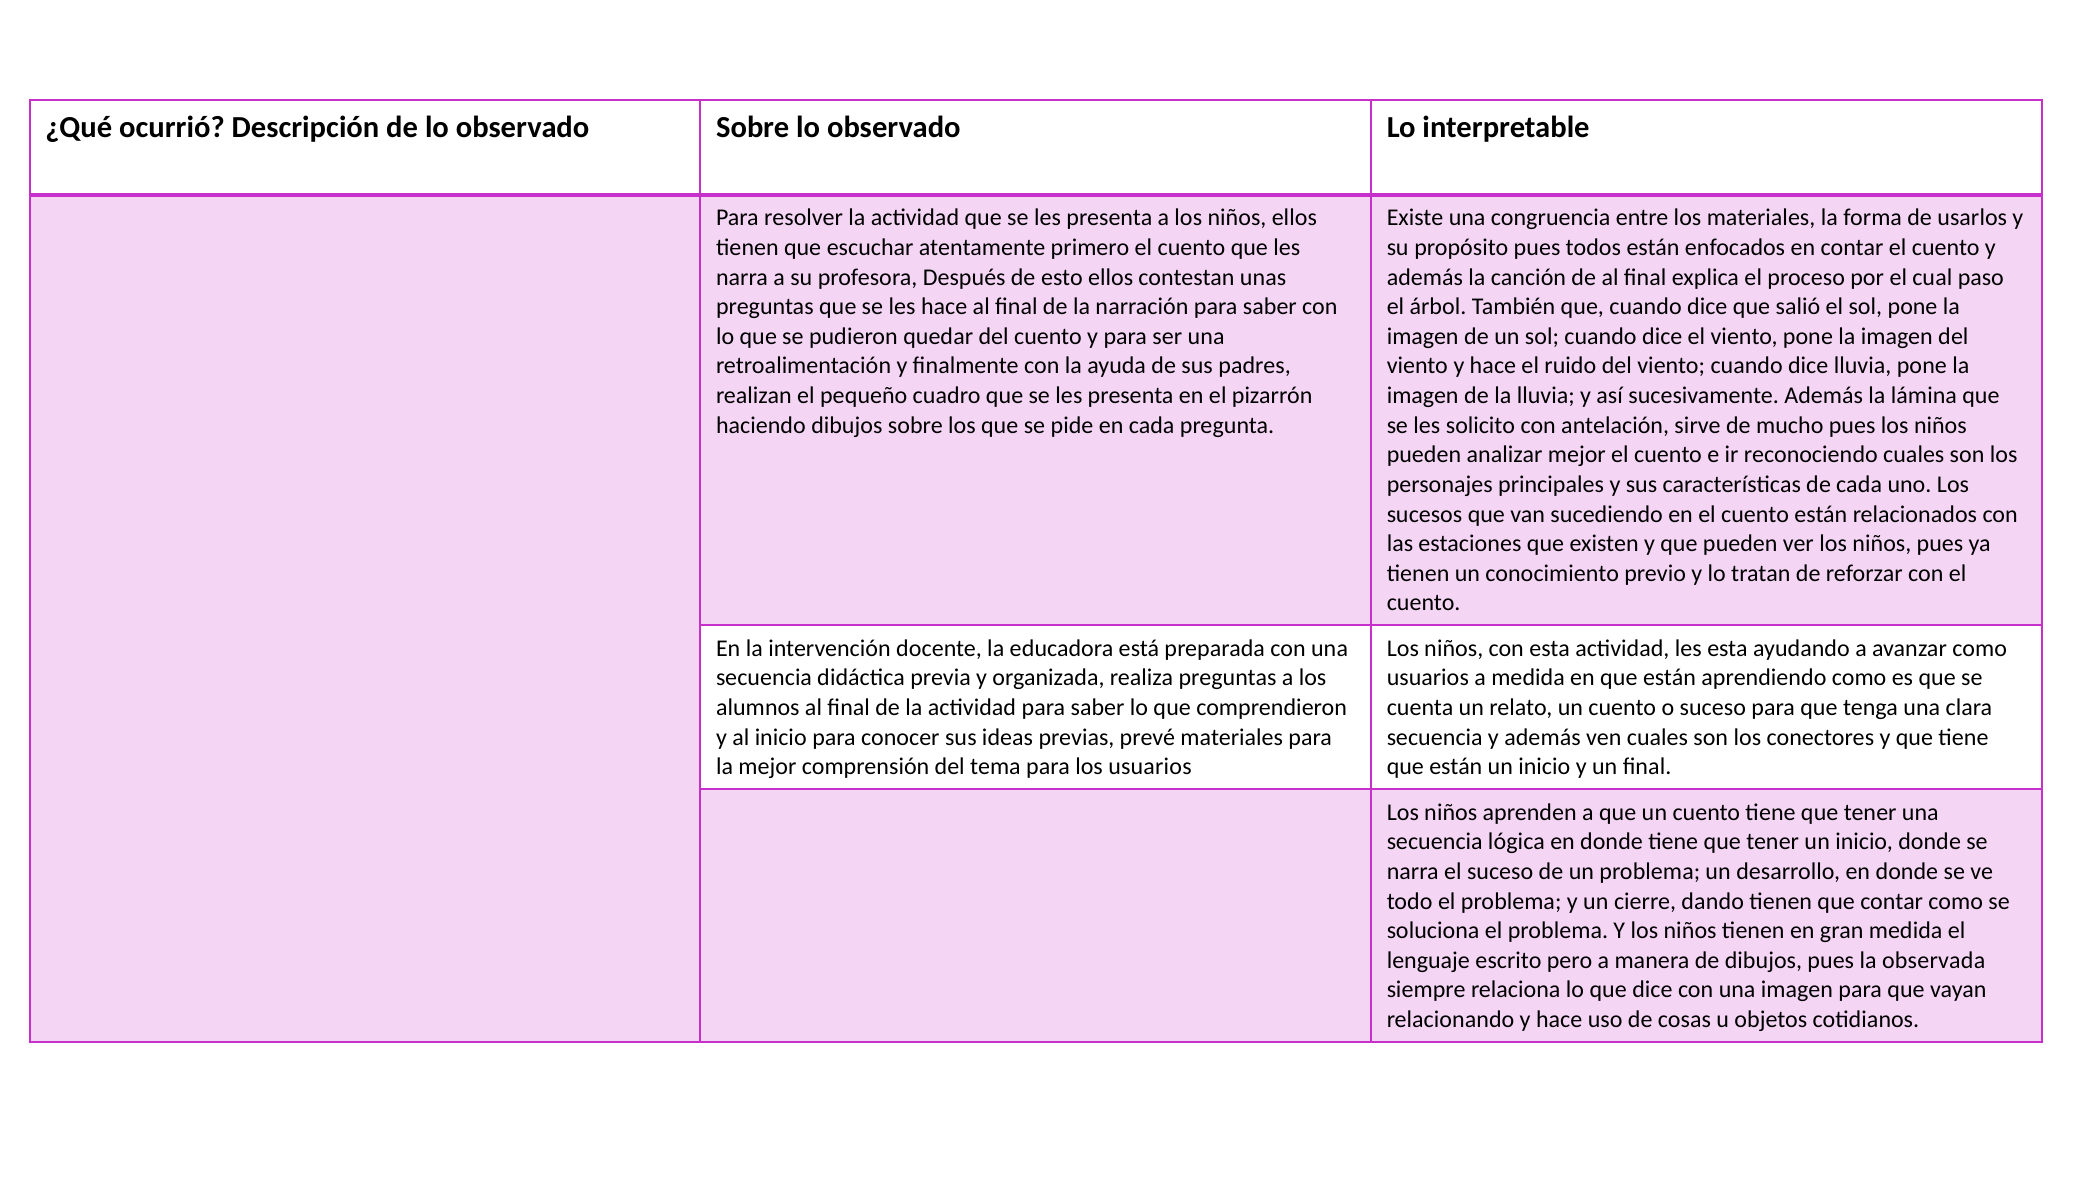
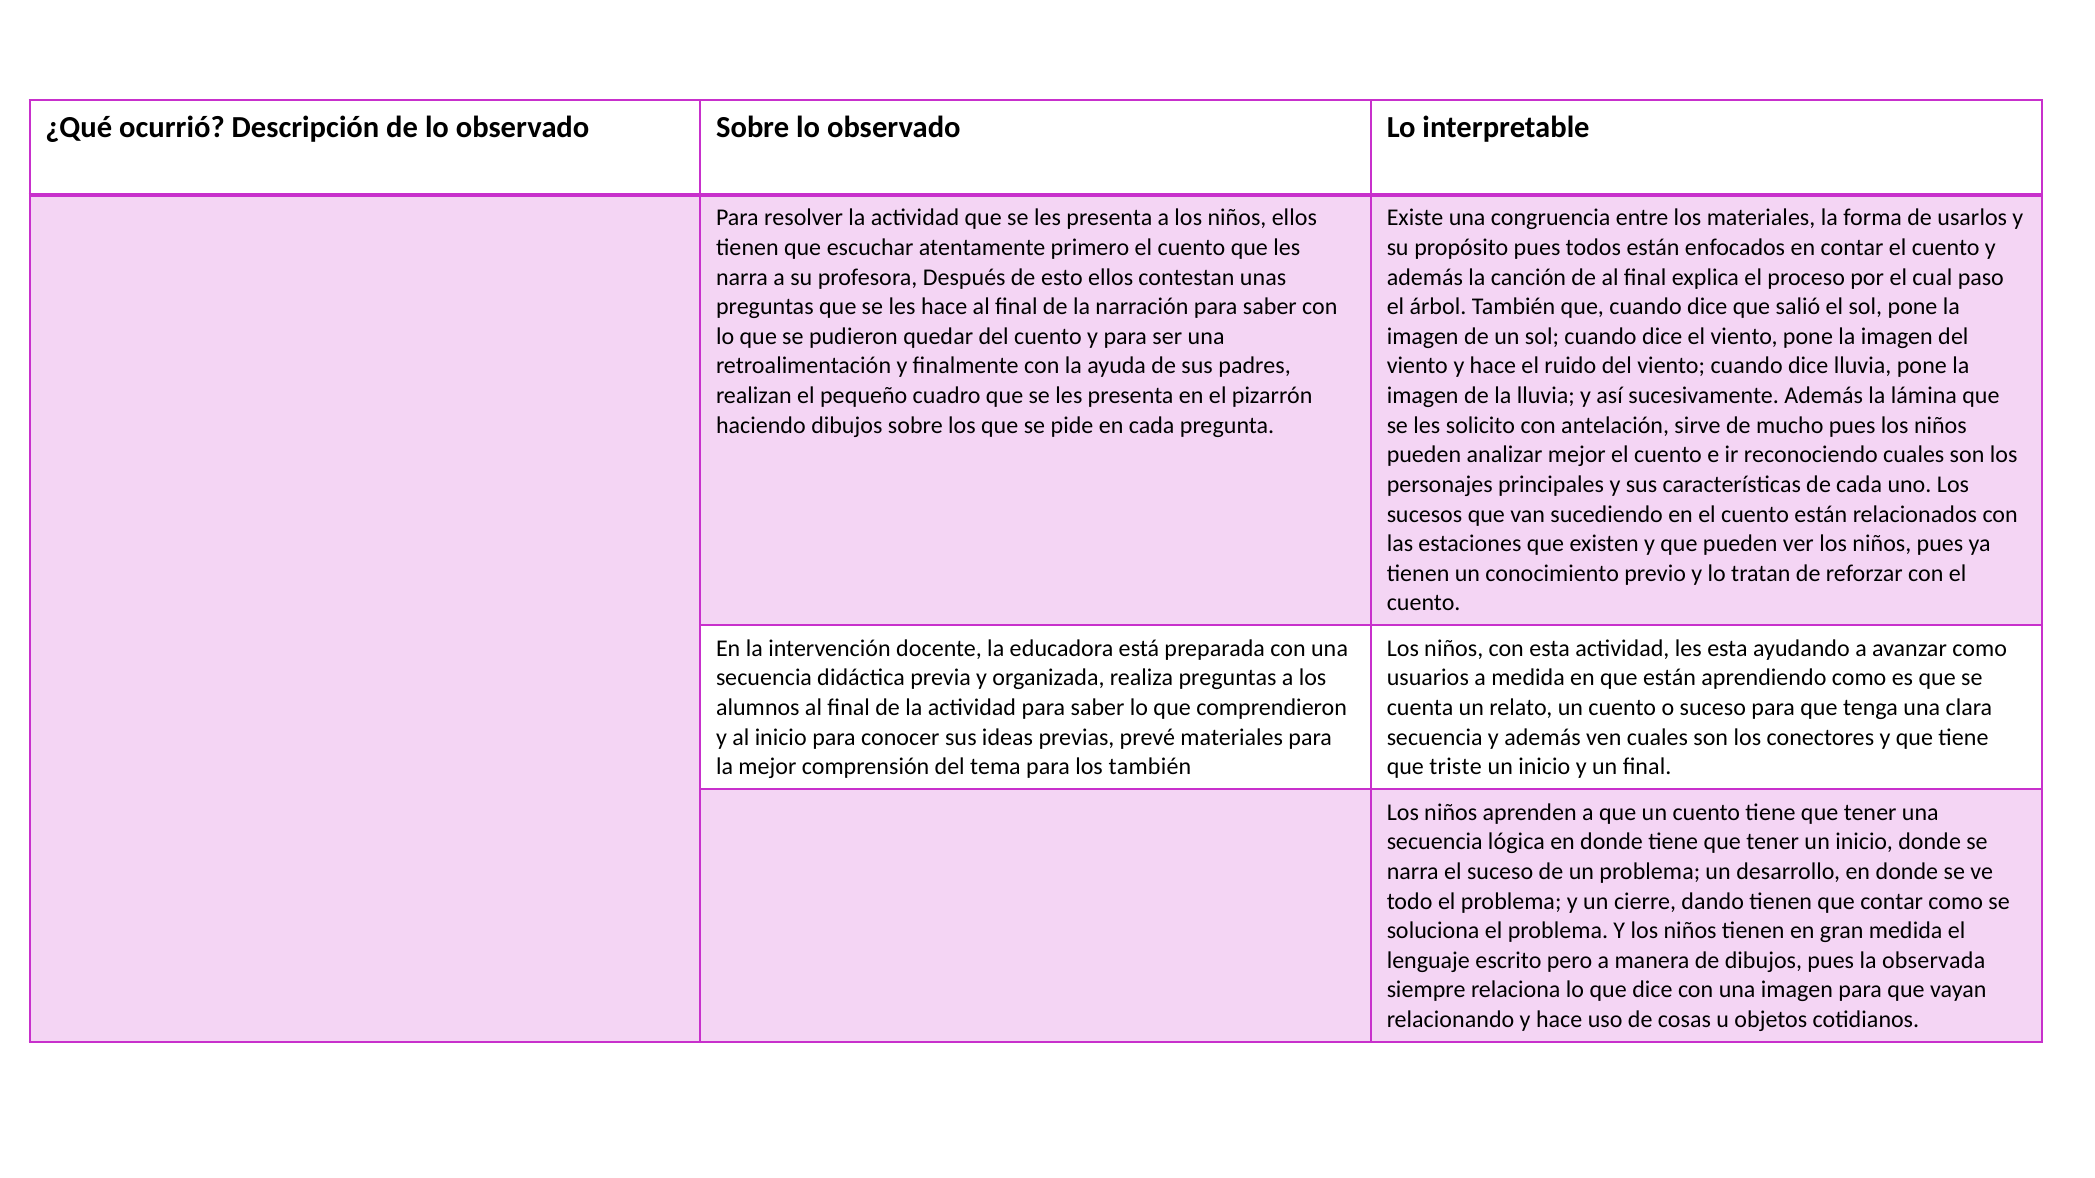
los usuarios: usuarios -> también
están at (1456, 767): están -> triste
